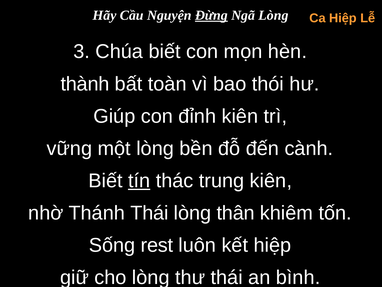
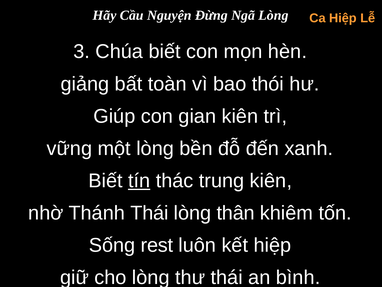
Đừng underline: present -> none
thành: thành -> giảng
đỉnh: đỉnh -> gian
cành: cành -> xanh
